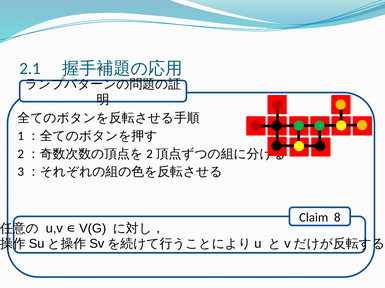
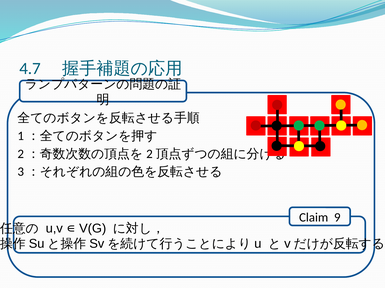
2.1: 2.1 -> 4.7
8: 8 -> 9
